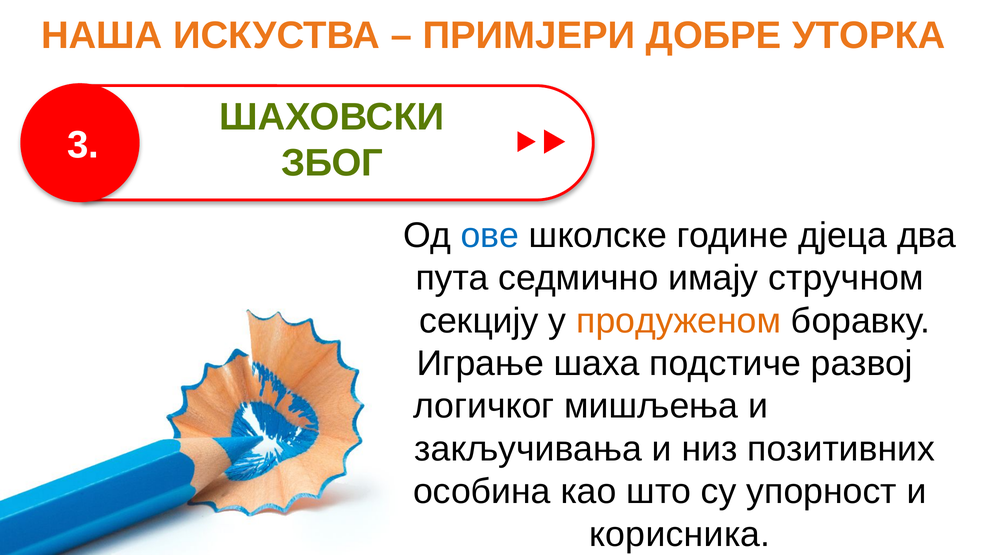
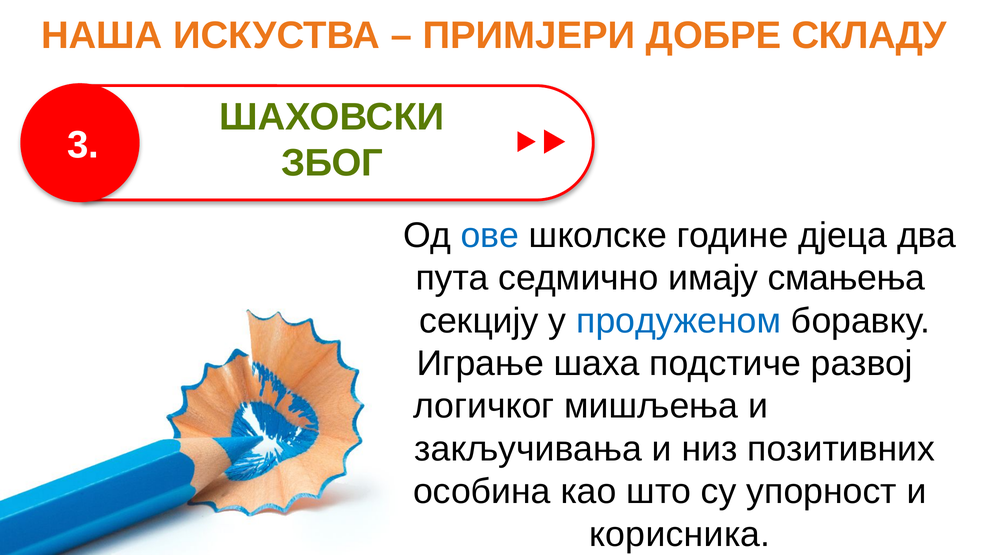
УТОРКА: УТОРКА -> СКЛАДУ
стручном: стручном -> смањења
продуженом colour: orange -> blue
